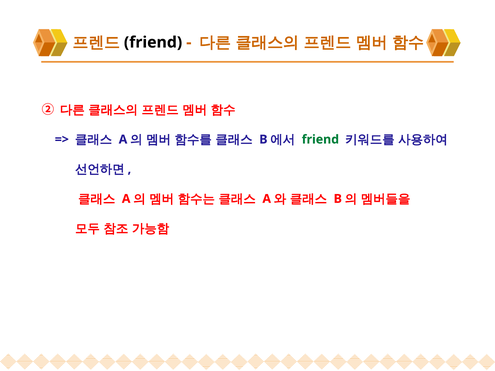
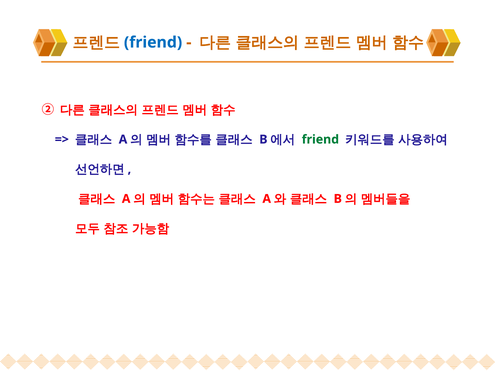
friend at (153, 42) colour: black -> blue
